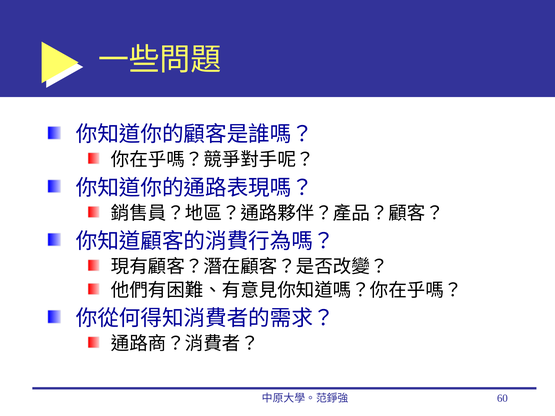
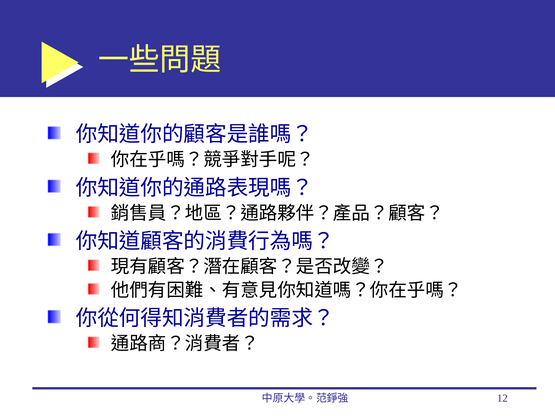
60: 60 -> 12
